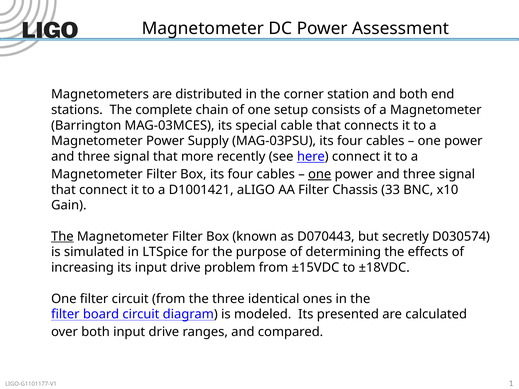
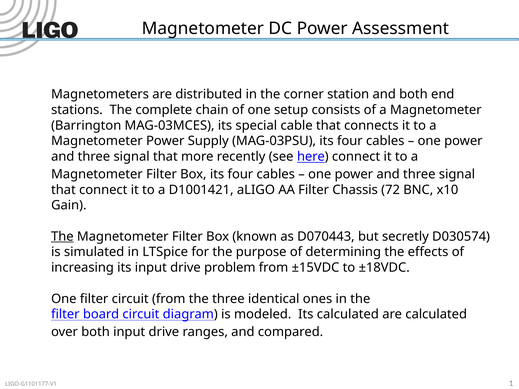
one at (320, 174) underline: present -> none
33: 33 -> 72
Its presented: presented -> calculated
